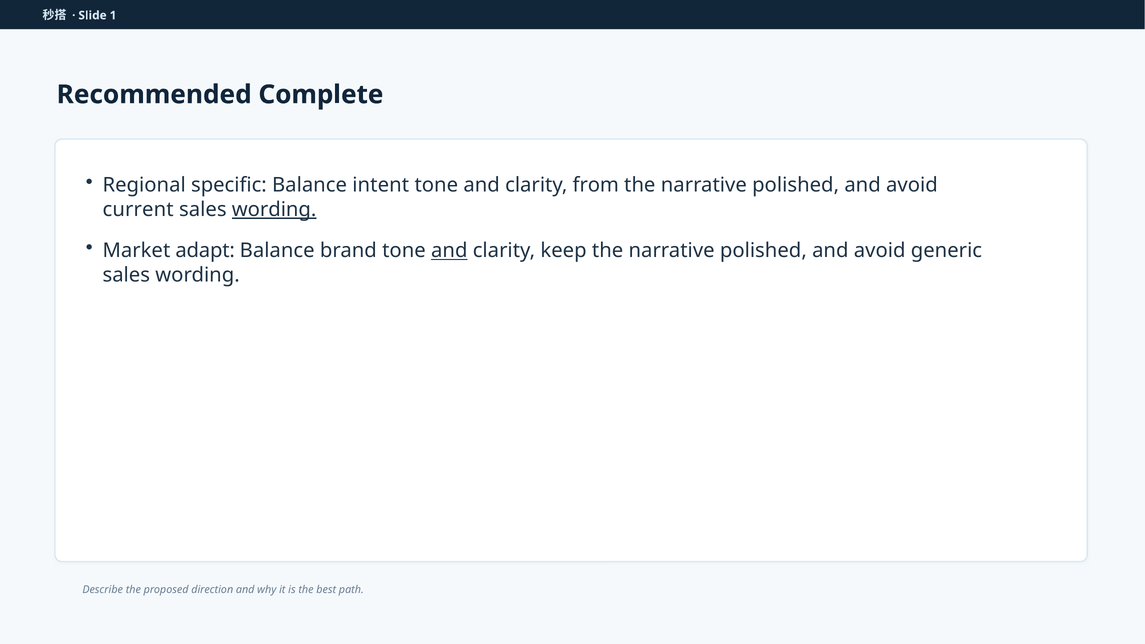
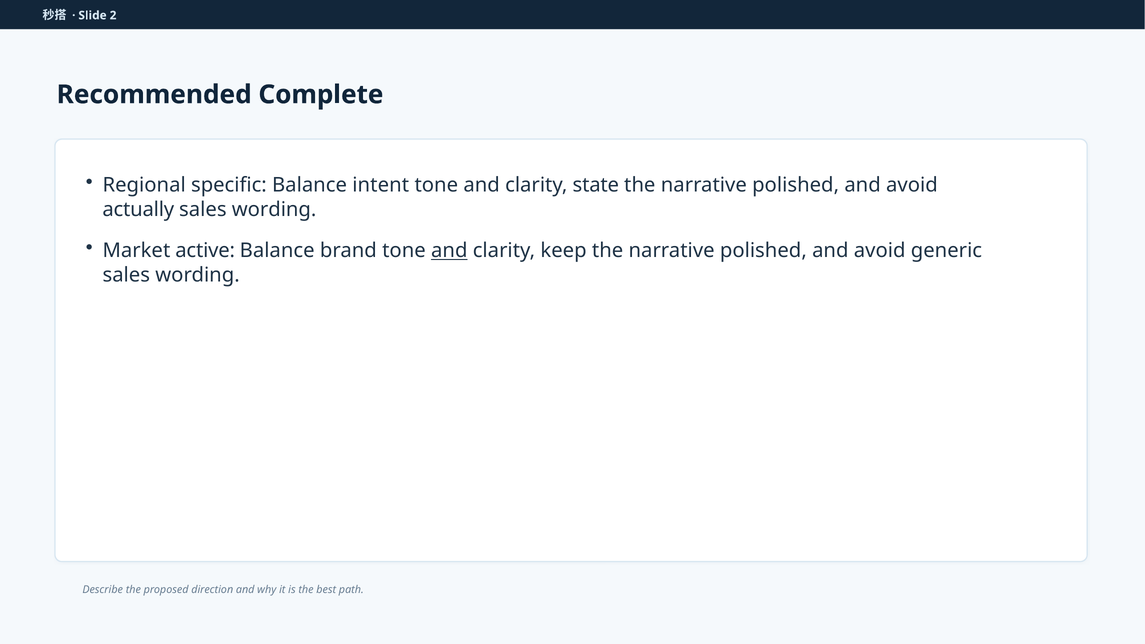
1: 1 -> 2
from: from -> state
current: current -> actually
wording at (274, 210) underline: present -> none
adapt: adapt -> active
